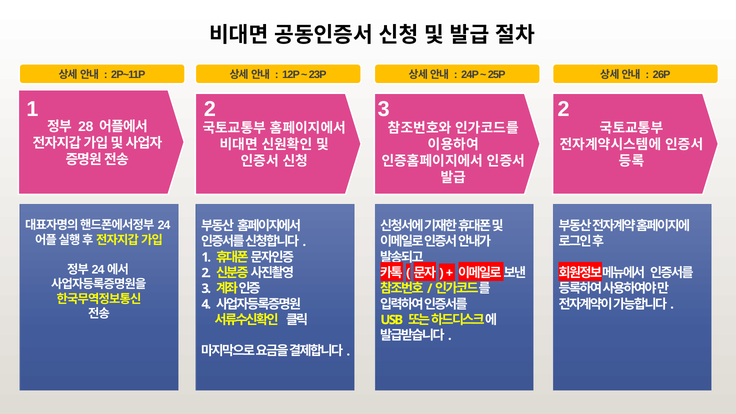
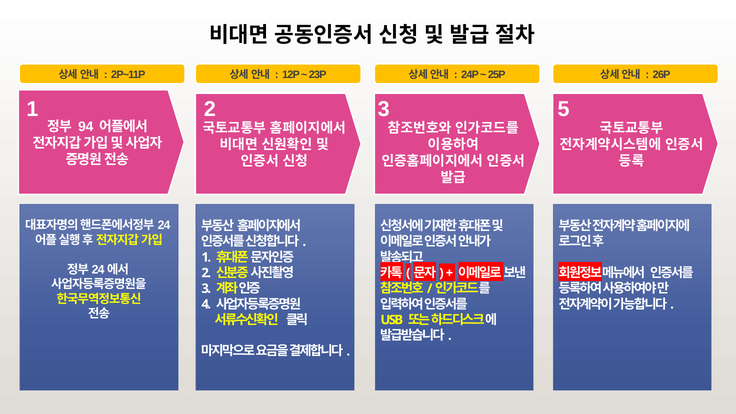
3 2: 2 -> 5
28: 28 -> 94
